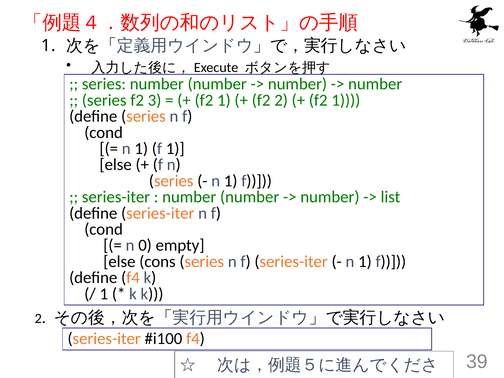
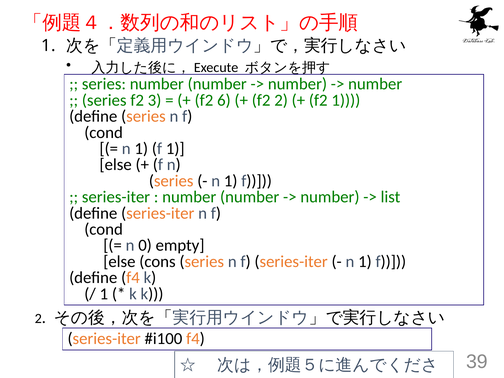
1 at (224, 100): 1 -> 6
